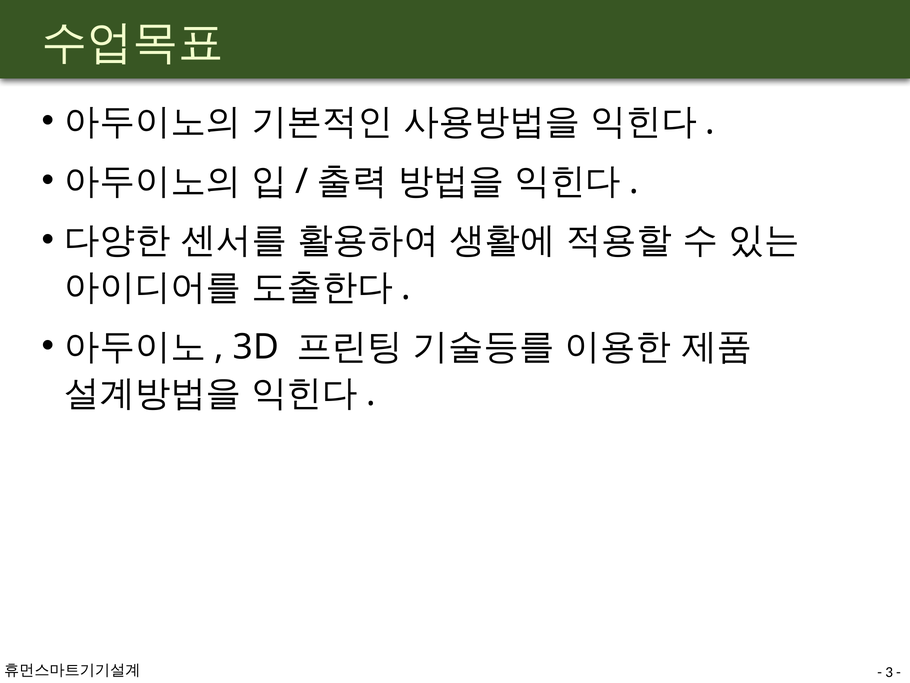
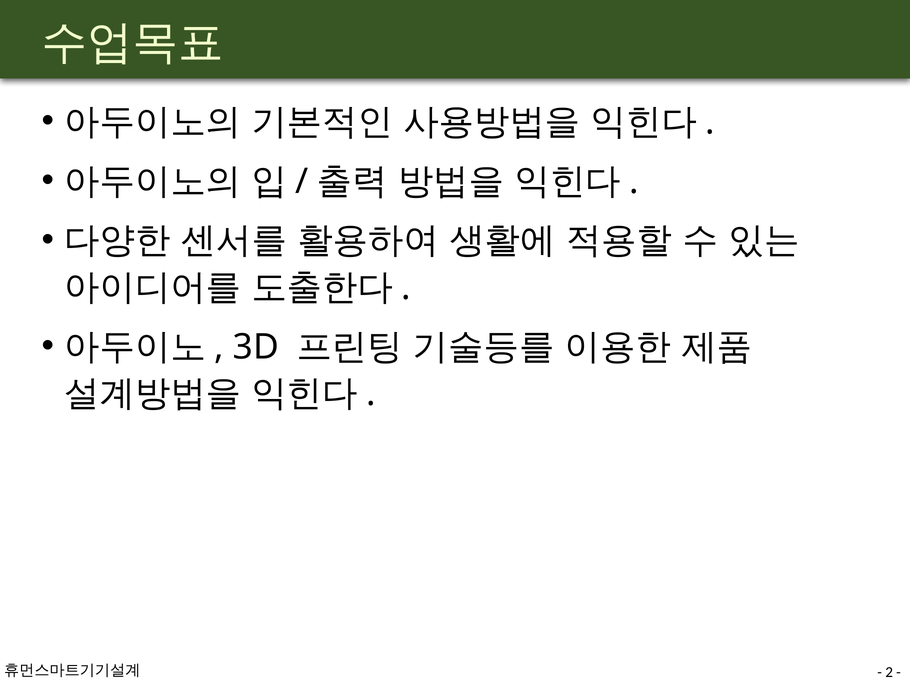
3: 3 -> 2
